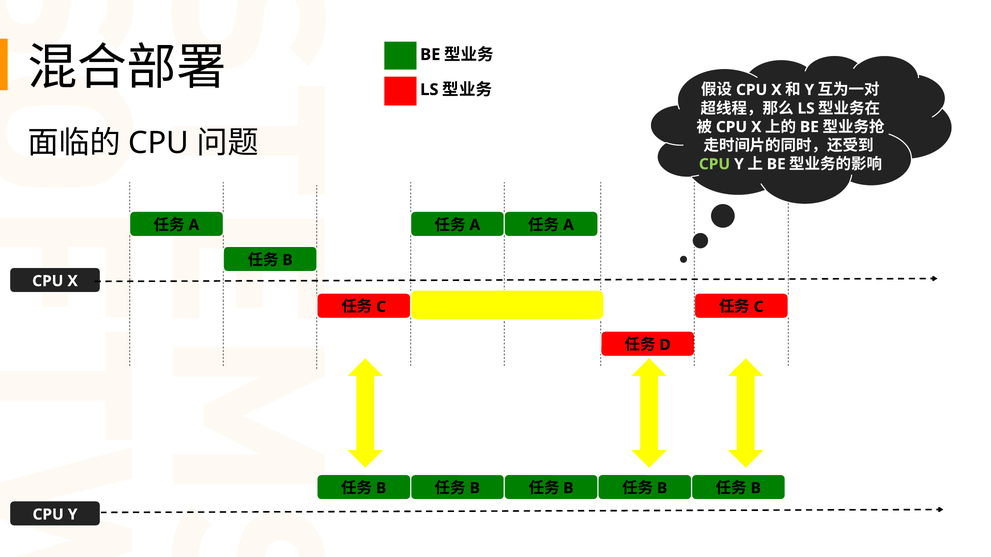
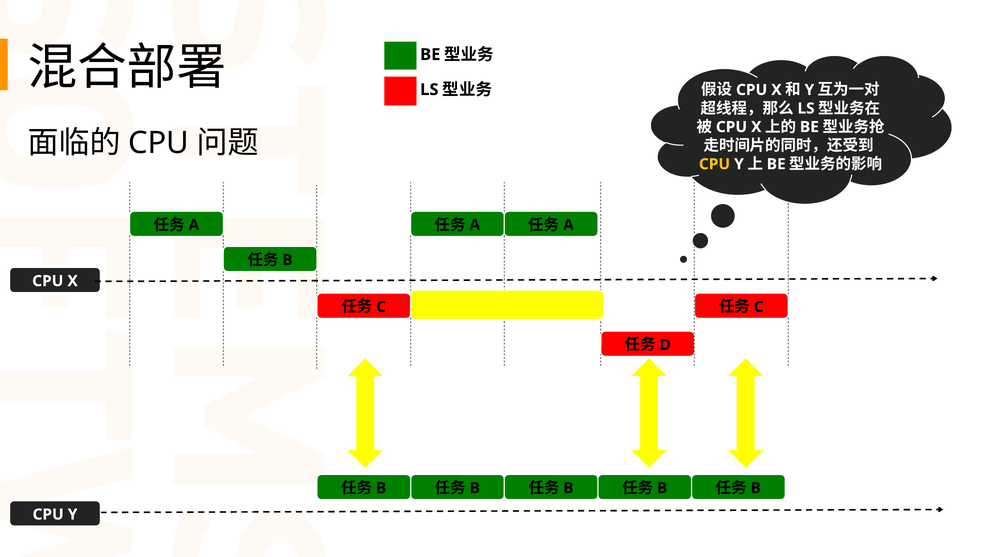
CPU at (714, 164) colour: light green -> yellow
